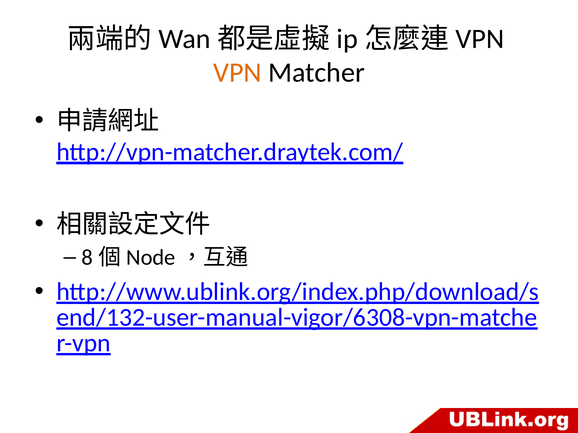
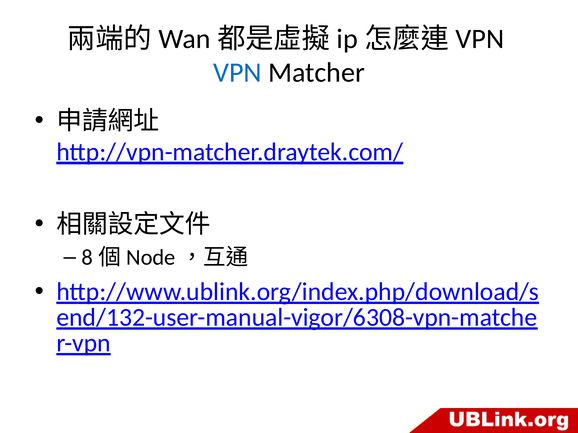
VPN colour: orange -> blue
